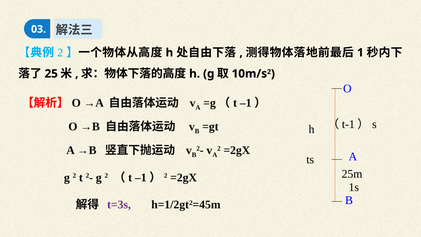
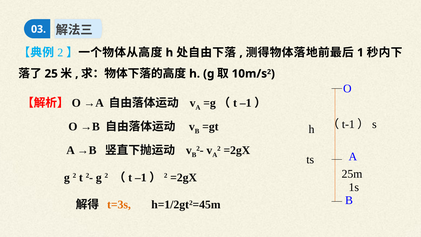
t=3s colour: purple -> orange
